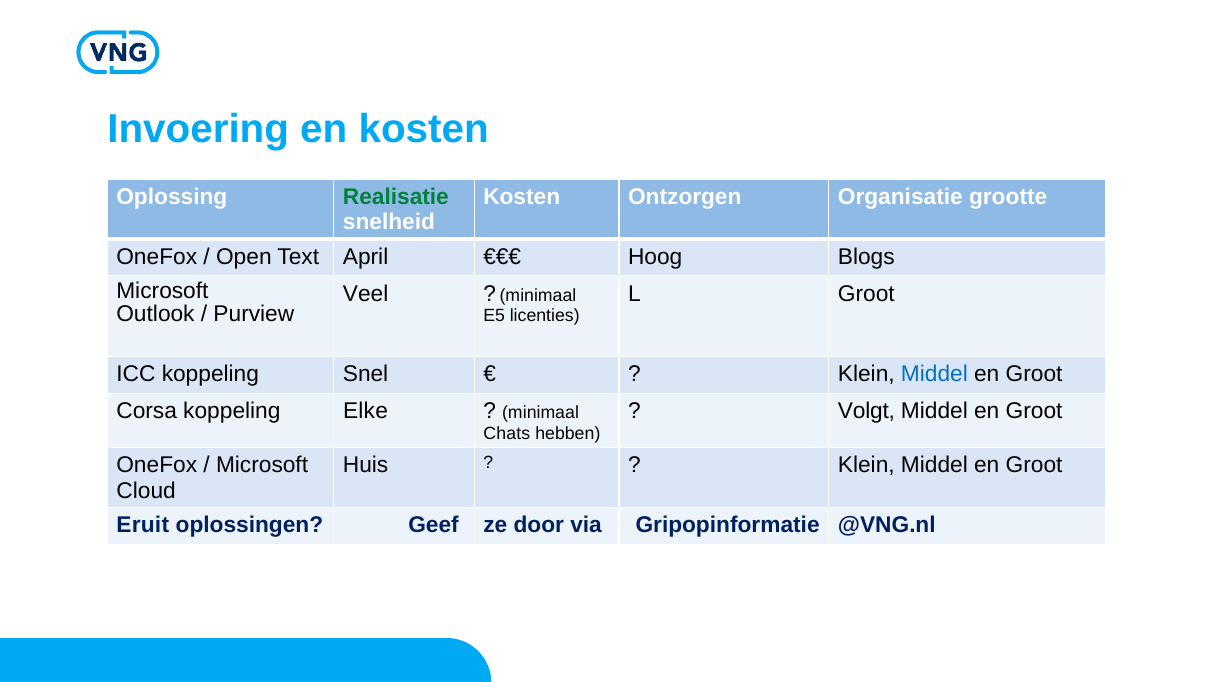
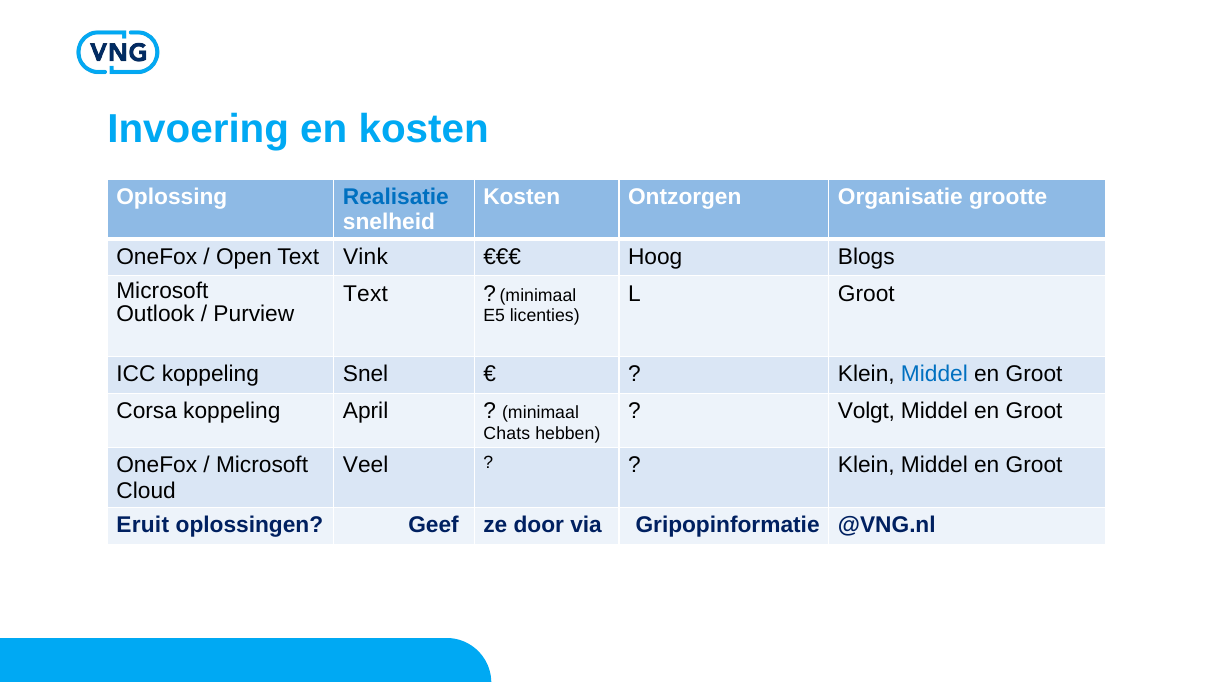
Realisatie colour: green -> blue
April: April -> Vink
Veel at (366, 293): Veel -> Text
Elke: Elke -> April
Huis: Huis -> Veel
